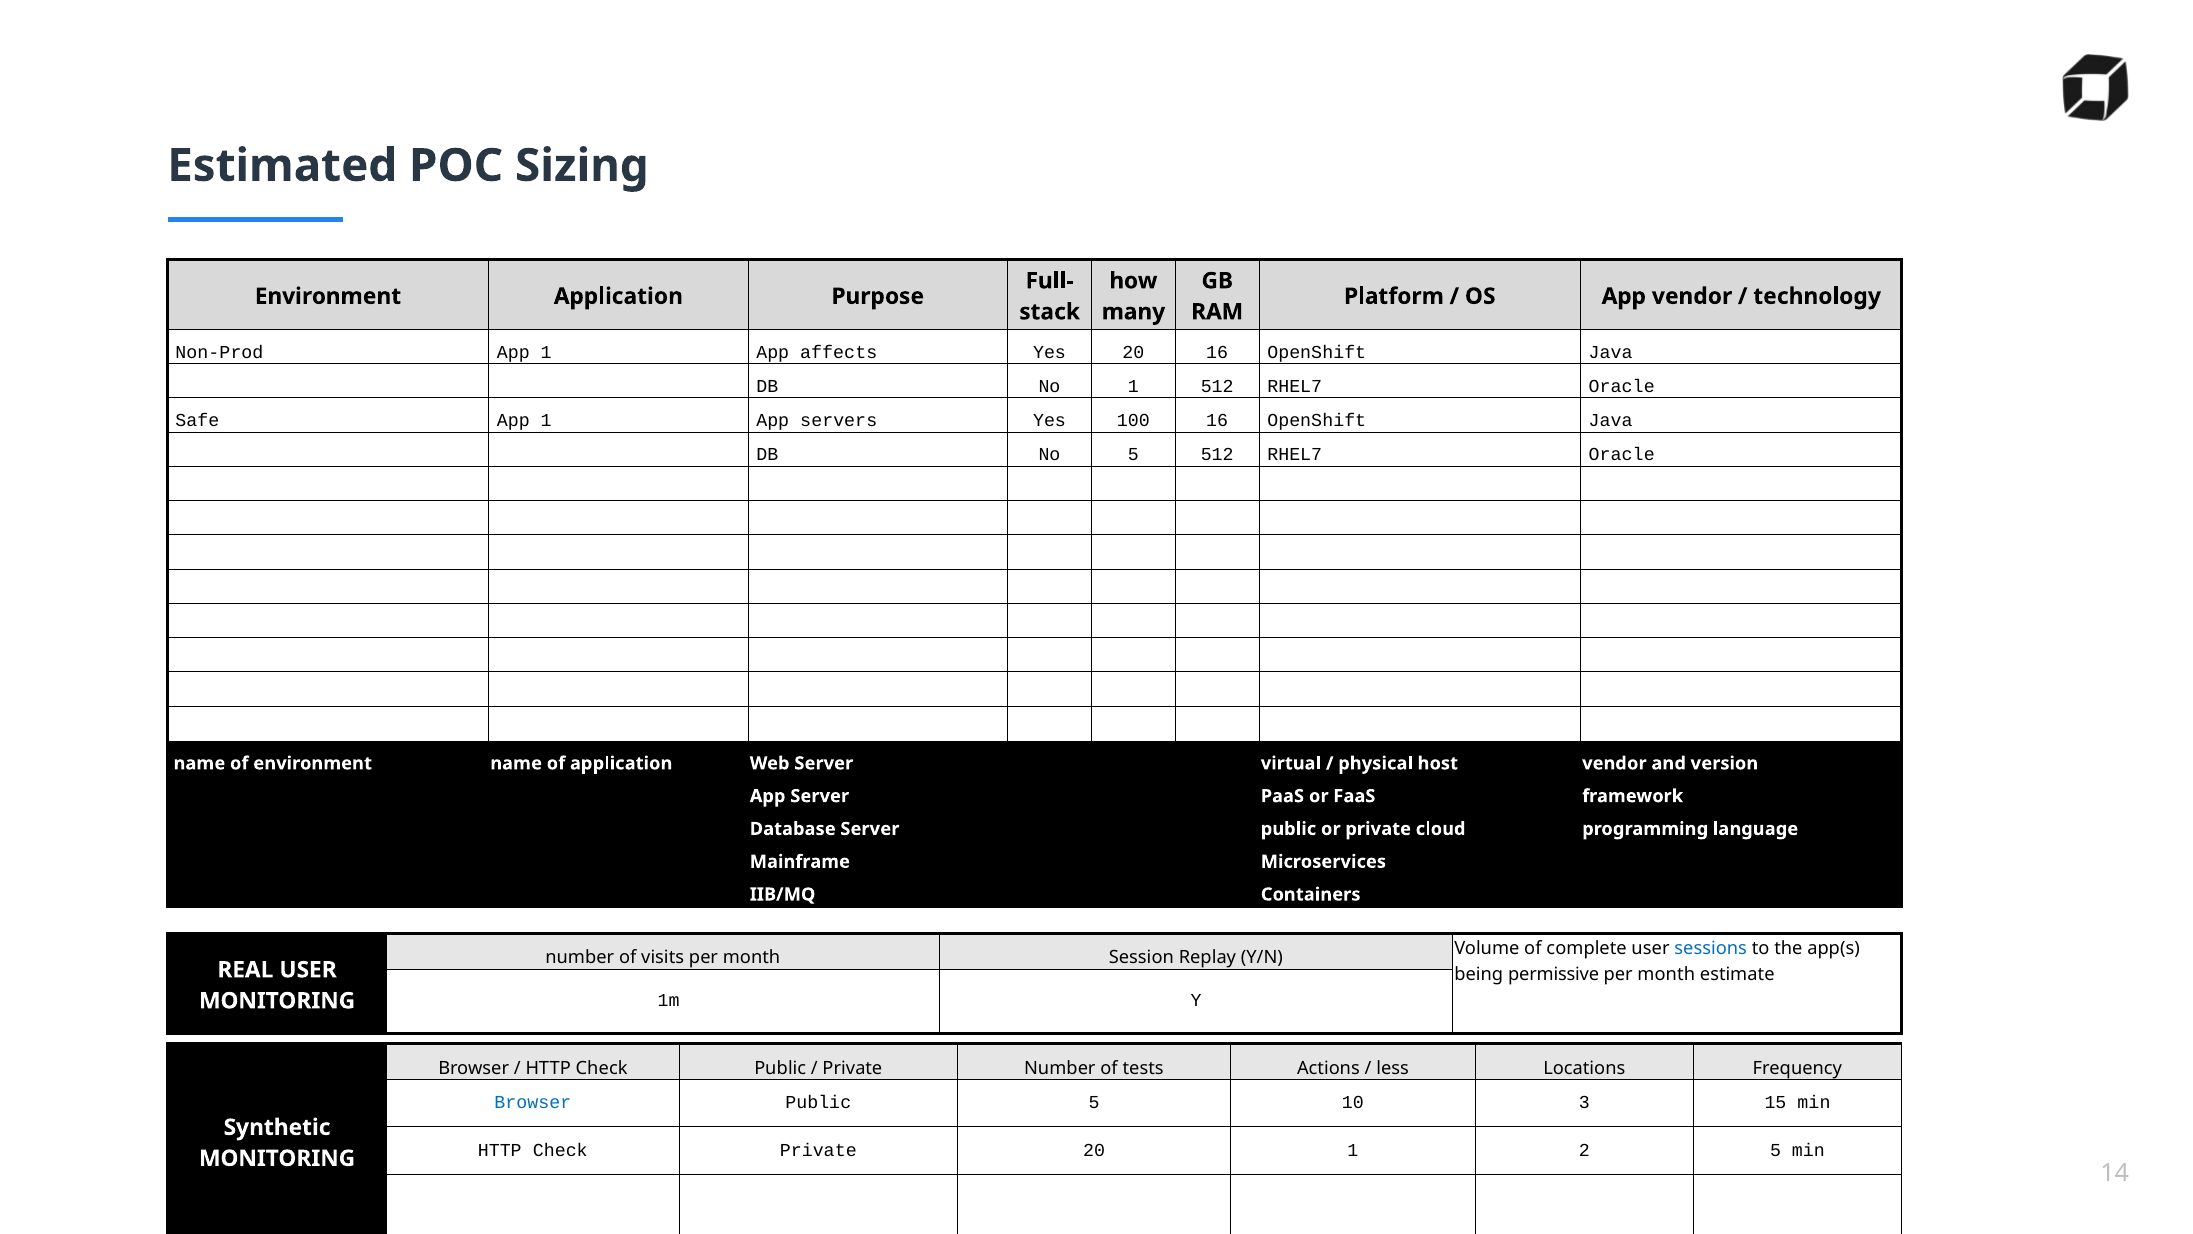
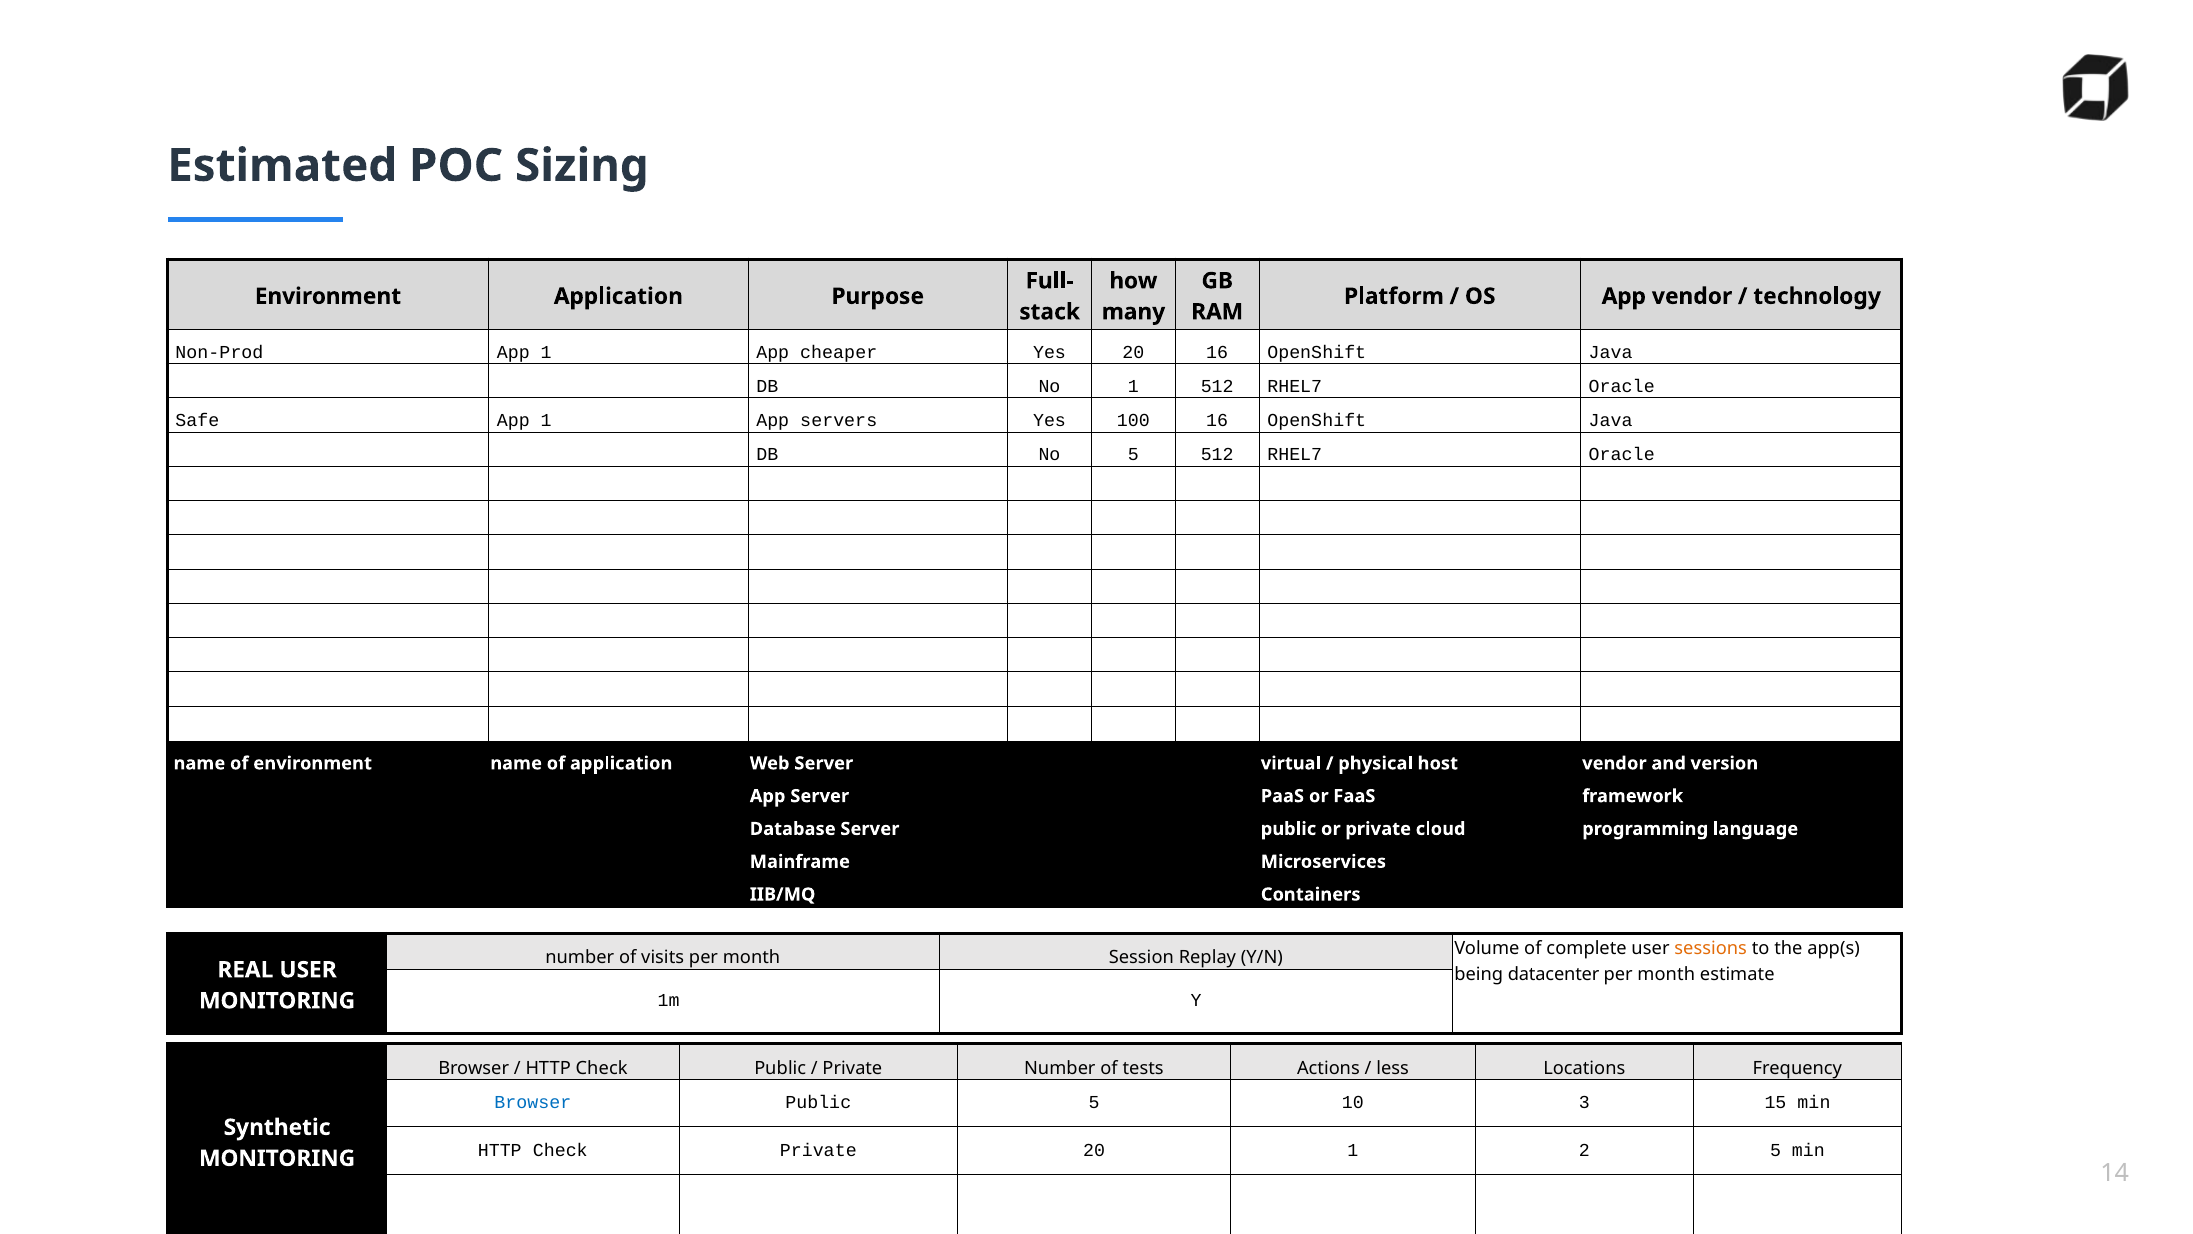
affects: affects -> cheaper
sessions colour: blue -> orange
permissive: permissive -> datacenter
